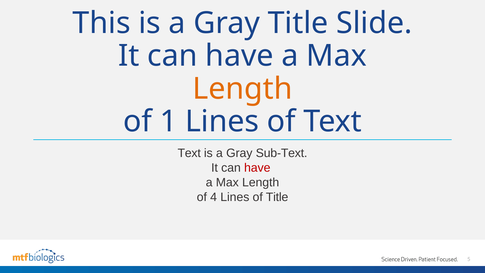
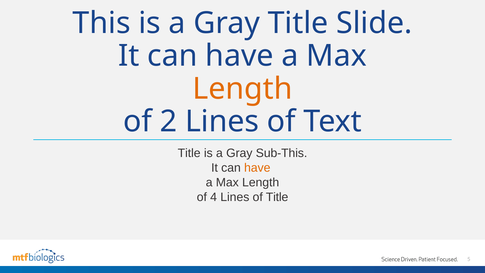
1: 1 -> 2
Text at (189, 153): Text -> Title
Sub-Text: Sub-Text -> Sub-This
have at (257, 168) colour: red -> orange
